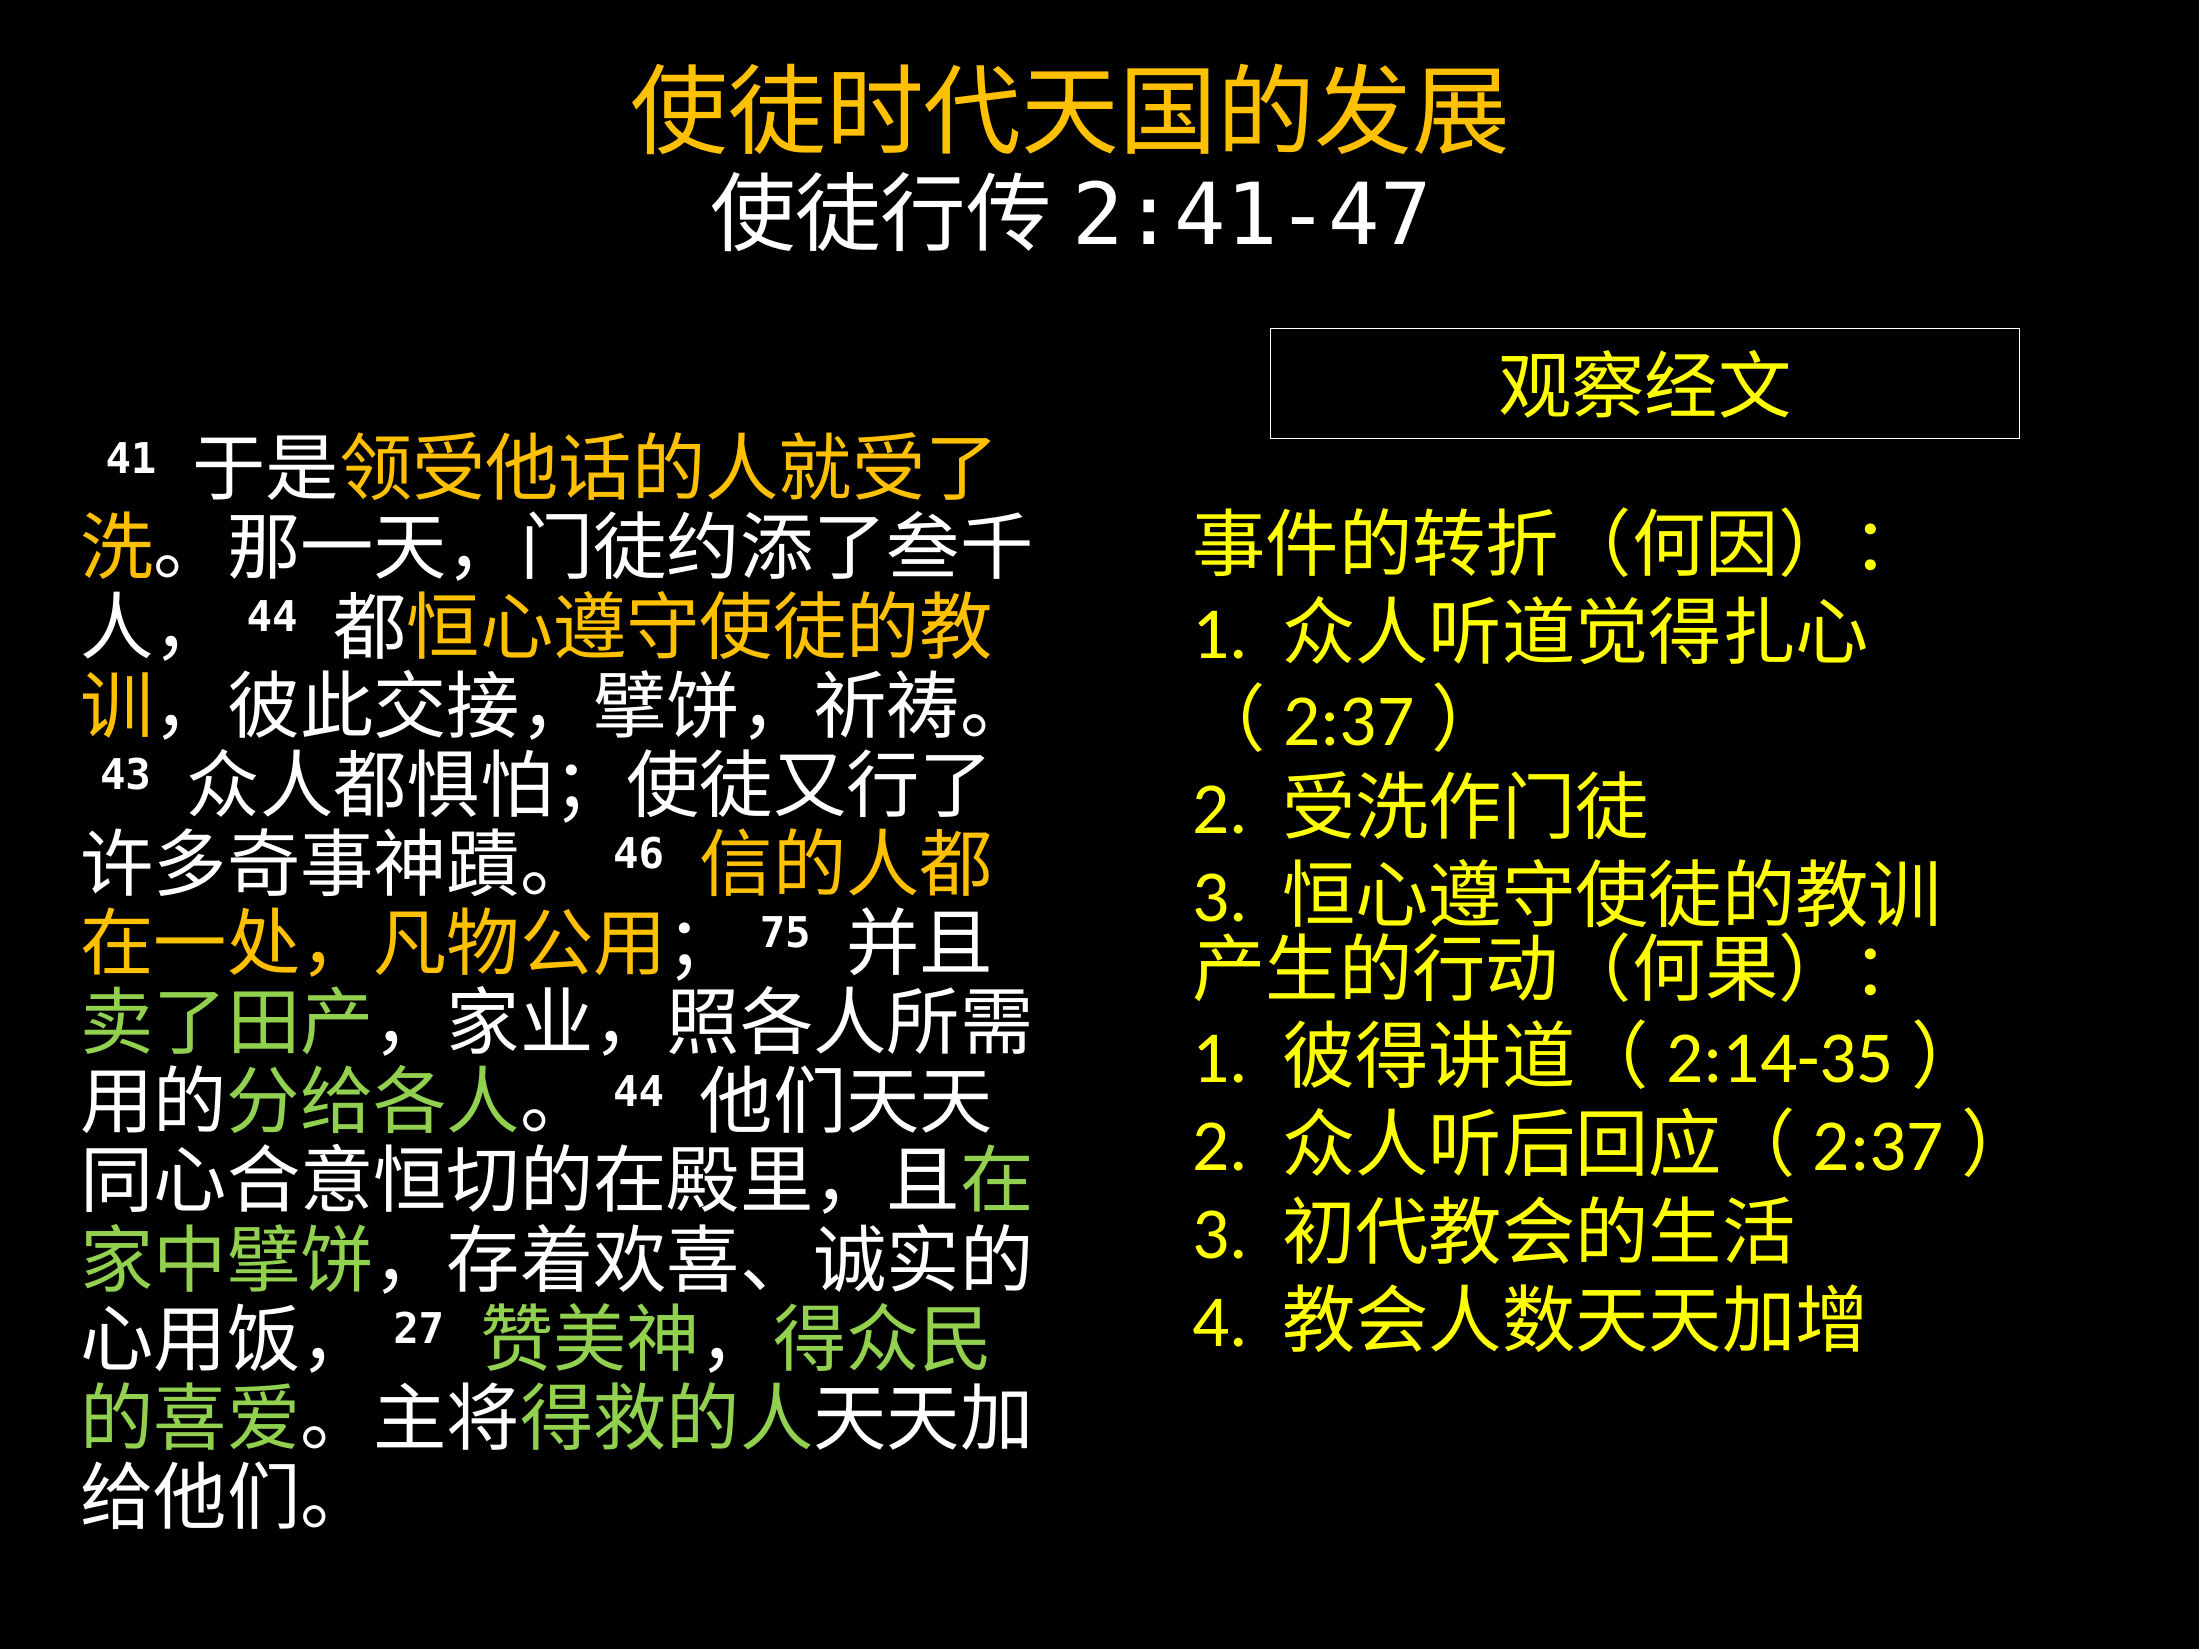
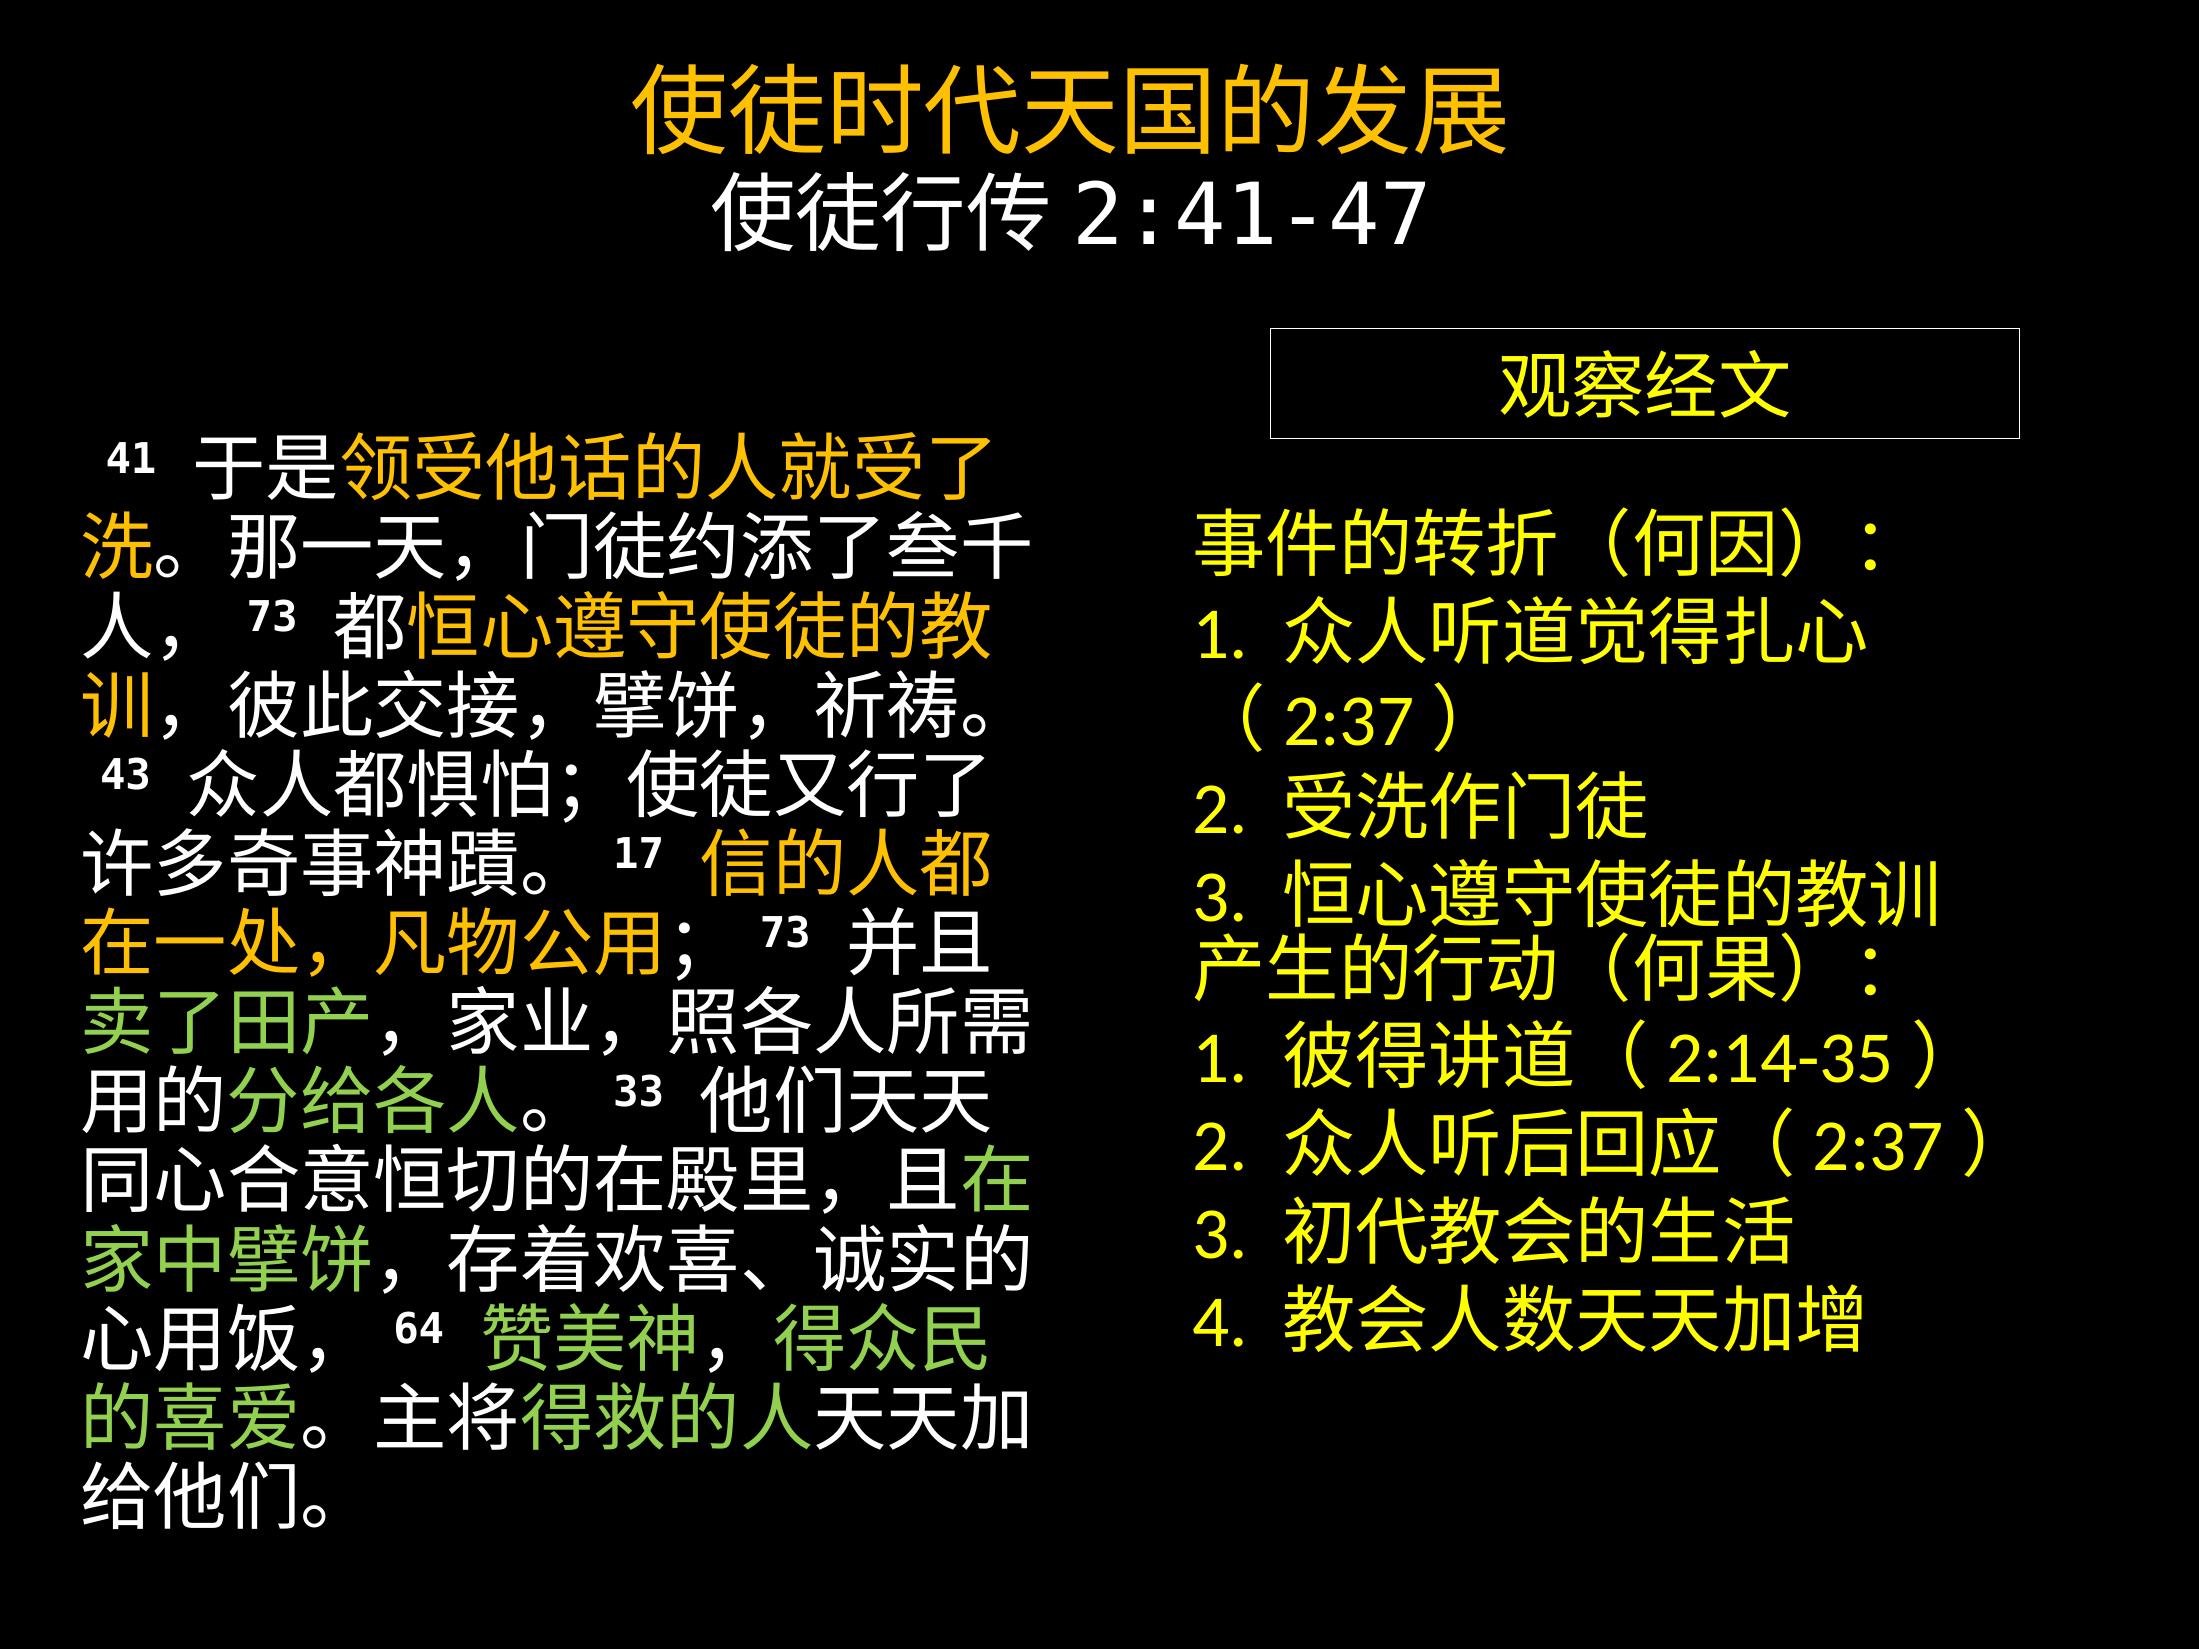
44 at (272, 617): 44 -> 73
46: 46 -> 17
75 at (785, 934): 75 -> 73
44 at (639, 1092): 44 -> 33
27: 27 -> 64
